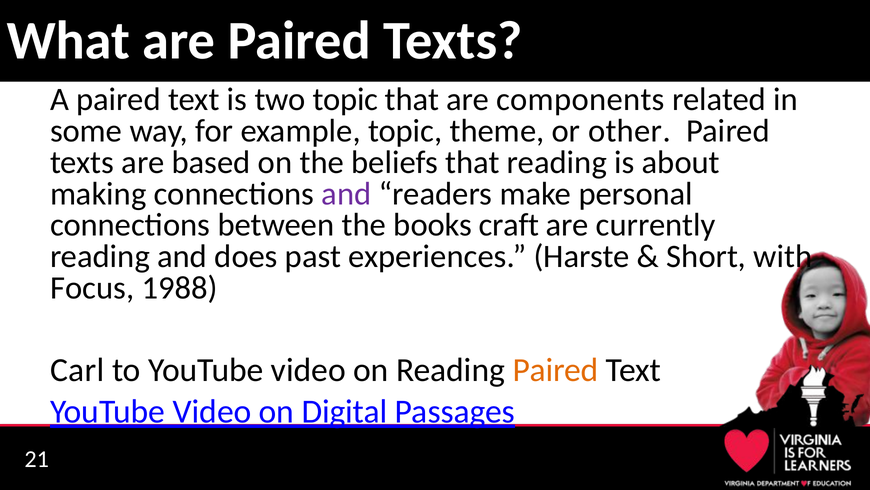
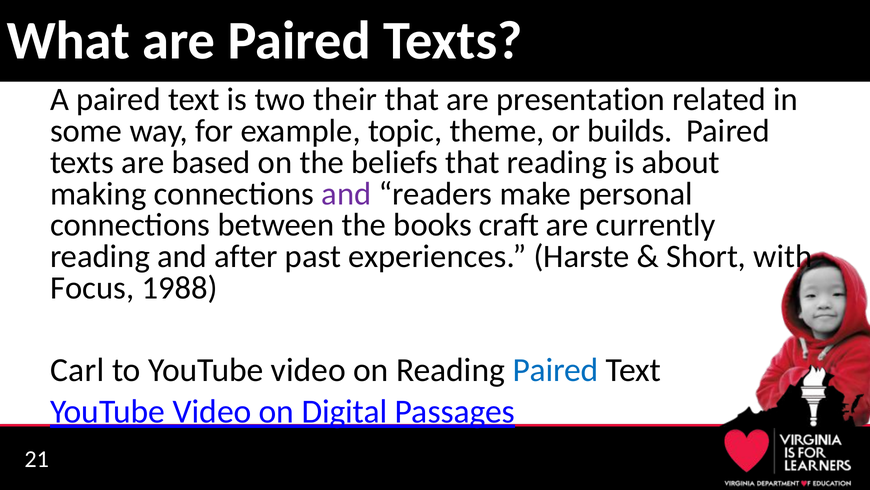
two topic: topic -> their
components: components -> presentation
other: other -> builds
does: does -> after
Paired at (556, 370) colour: orange -> blue
